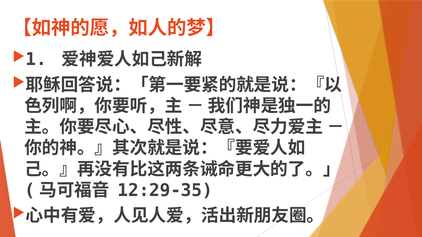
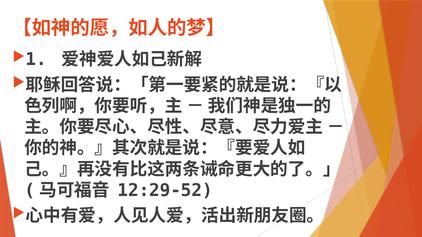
12:29-35: 12:29-35 -> 12:29-52
